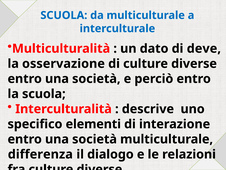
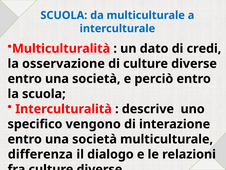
deve: deve -> credi
elementi: elementi -> vengono
